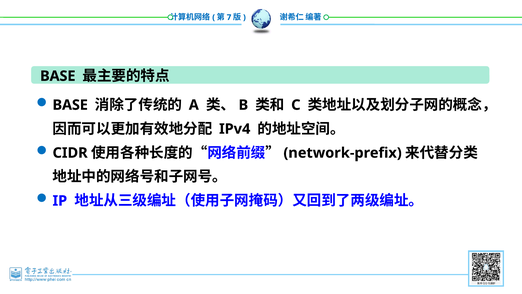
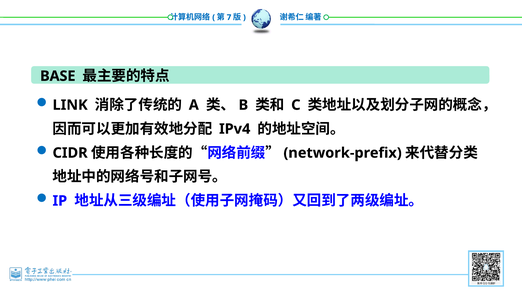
BASE at (70, 105): BASE -> LINK
